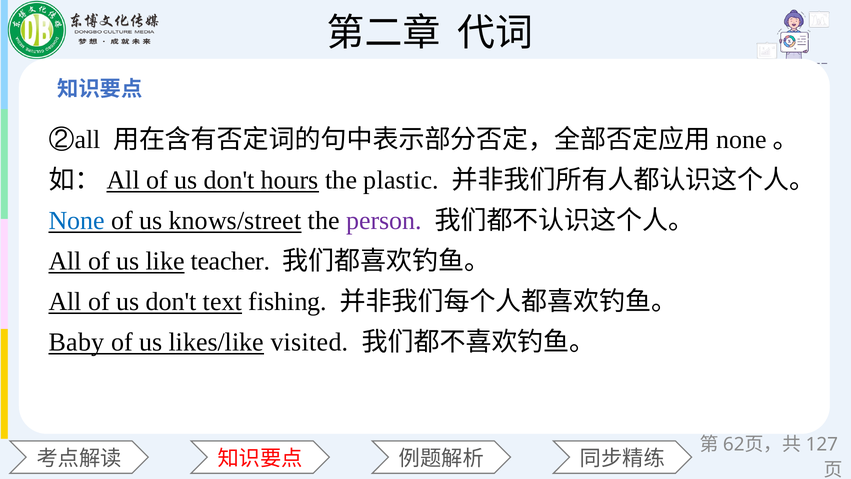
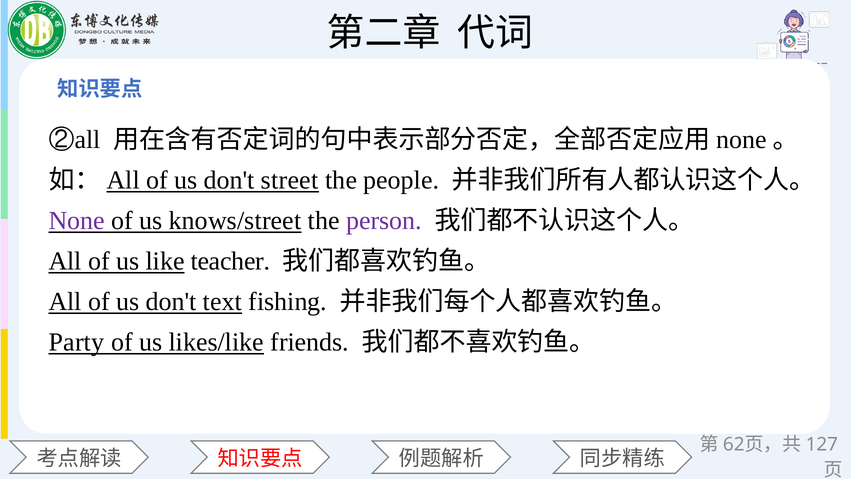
hours: hours -> street
plastic: plastic -> people
None colour: blue -> purple
Baby: Baby -> Party
visited: visited -> friends
